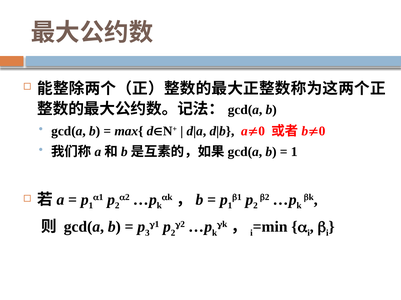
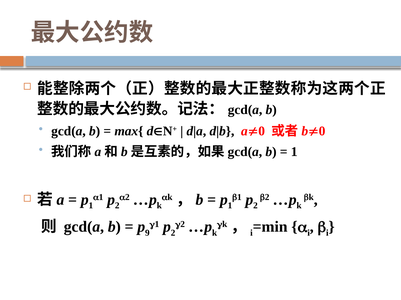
3: 3 -> 9
